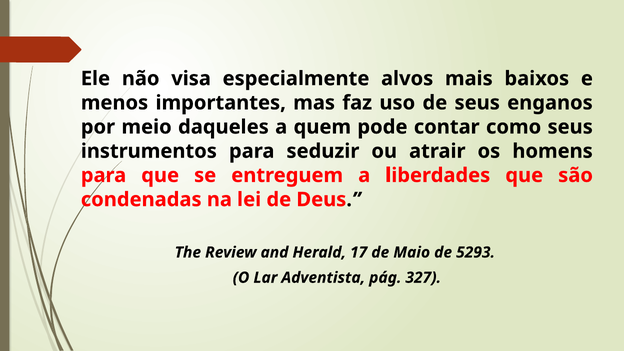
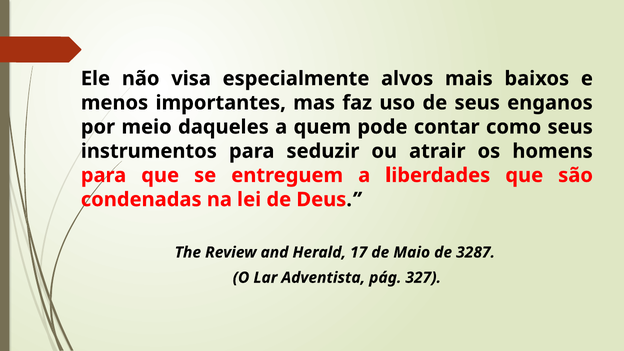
5293: 5293 -> 3287
